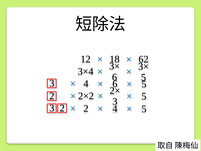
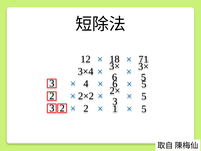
62: 62 -> 71
4 at (115, 109): 4 -> 1
